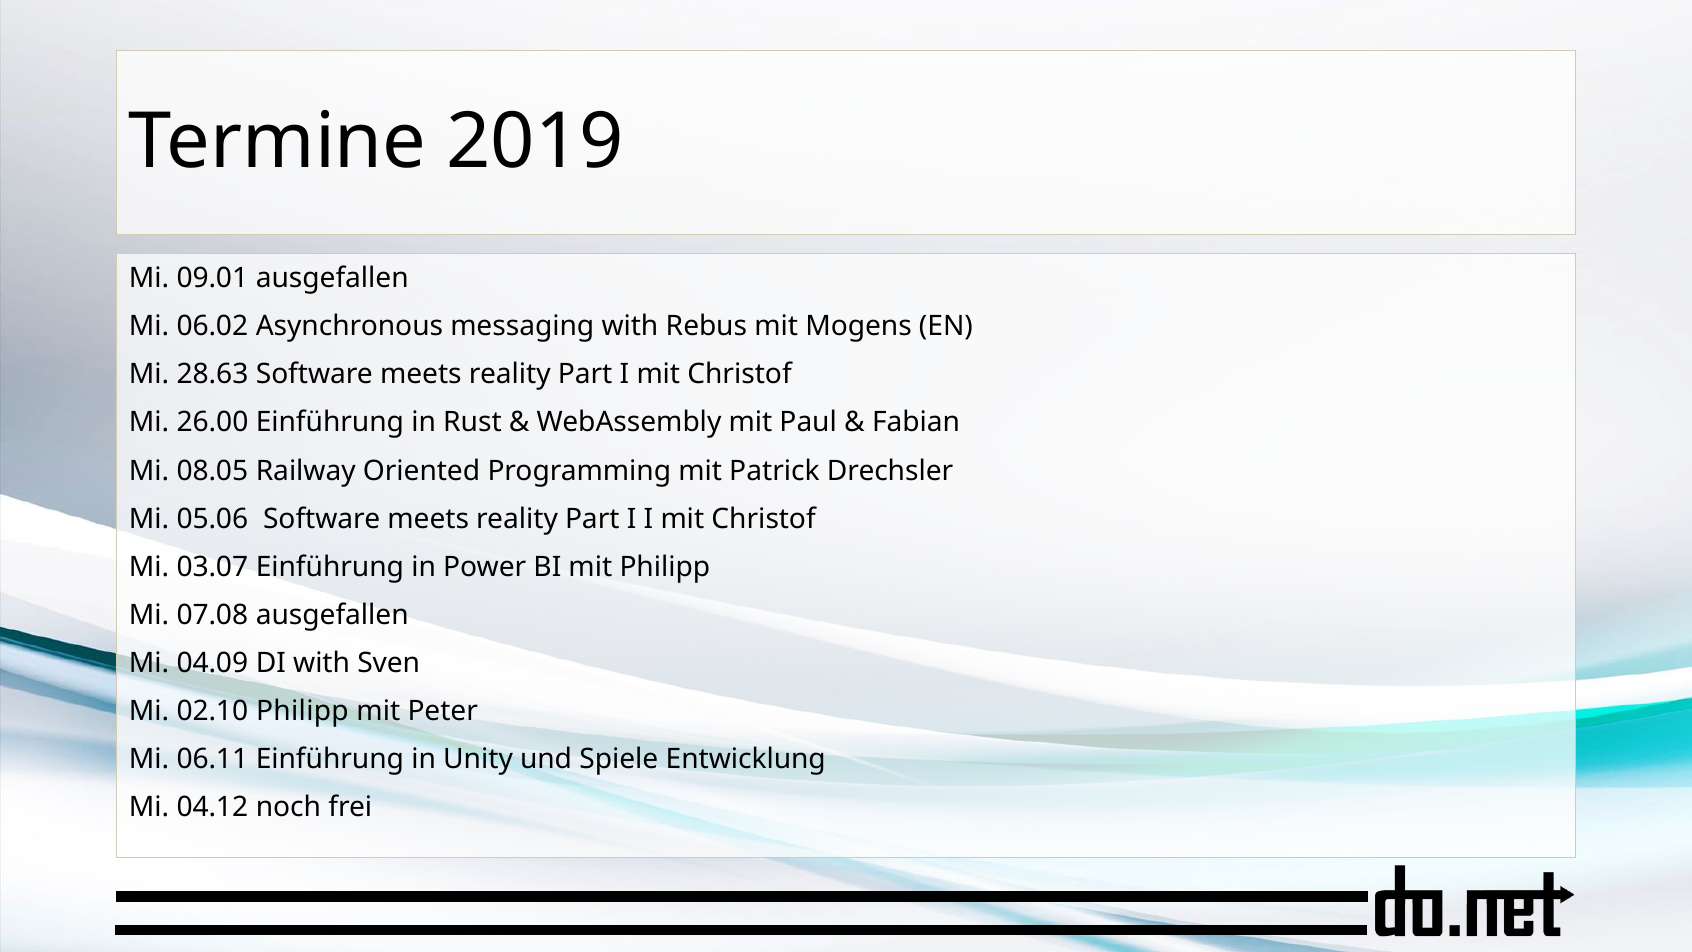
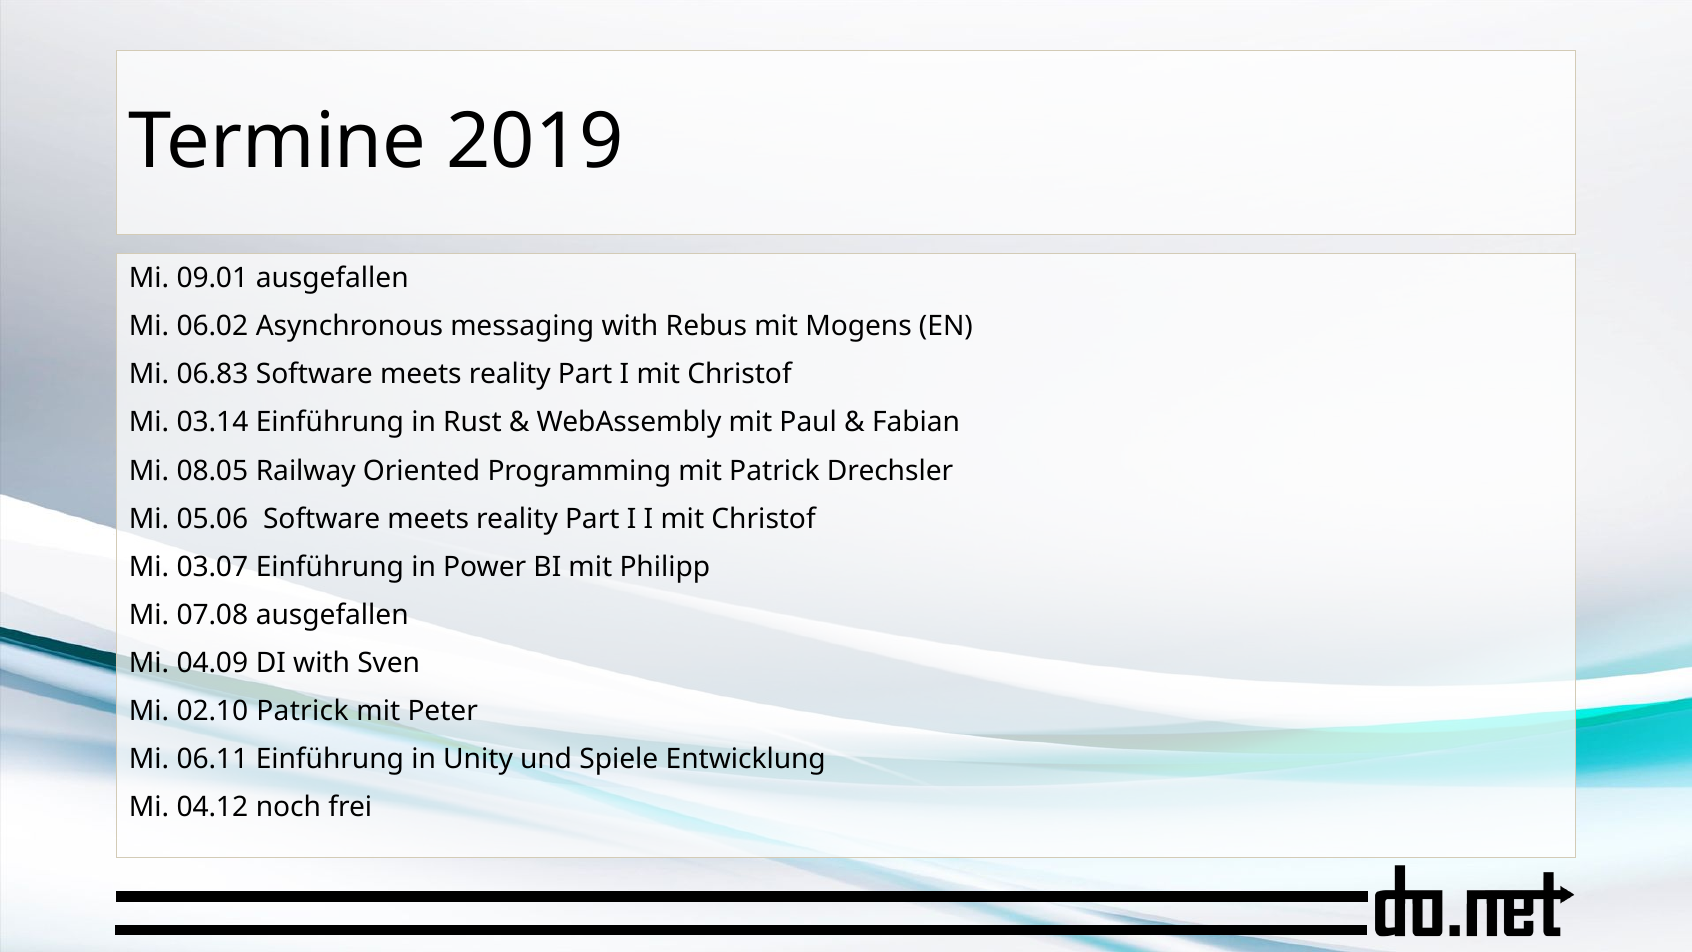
28.63: 28.63 -> 06.83
26.00: 26.00 -> 03.14
02.10 Philipp: Philipp -> Patrick
